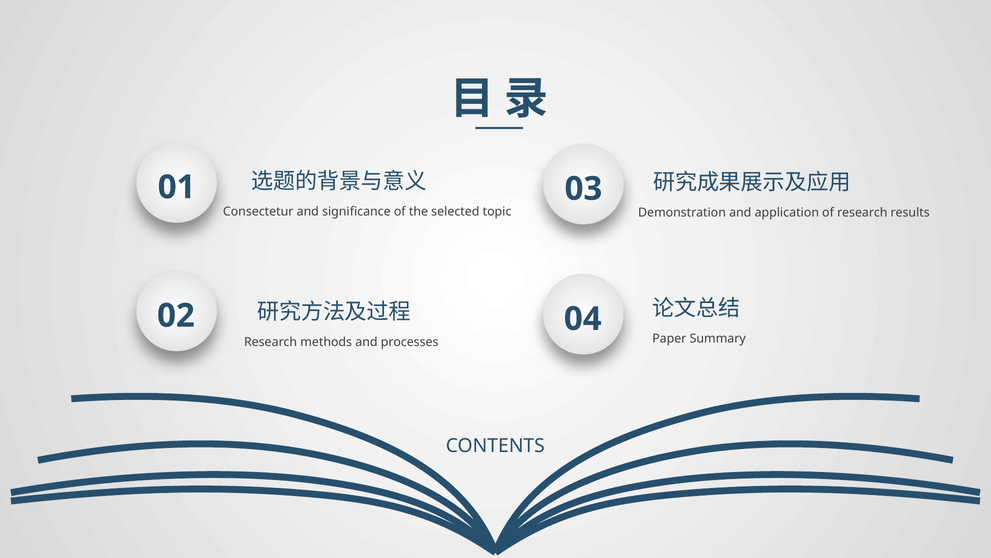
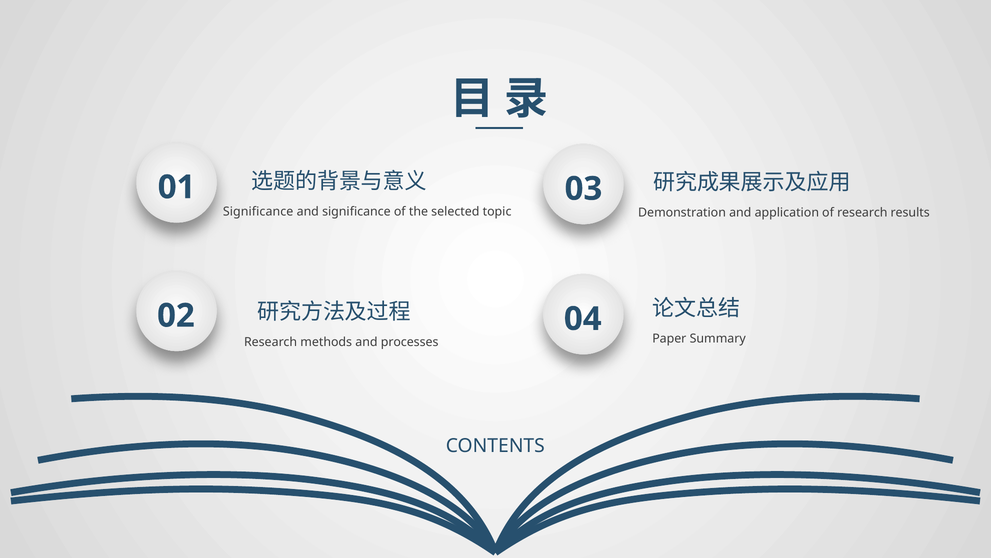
Consectetur at (258, 211): Consectetur -> Significance
